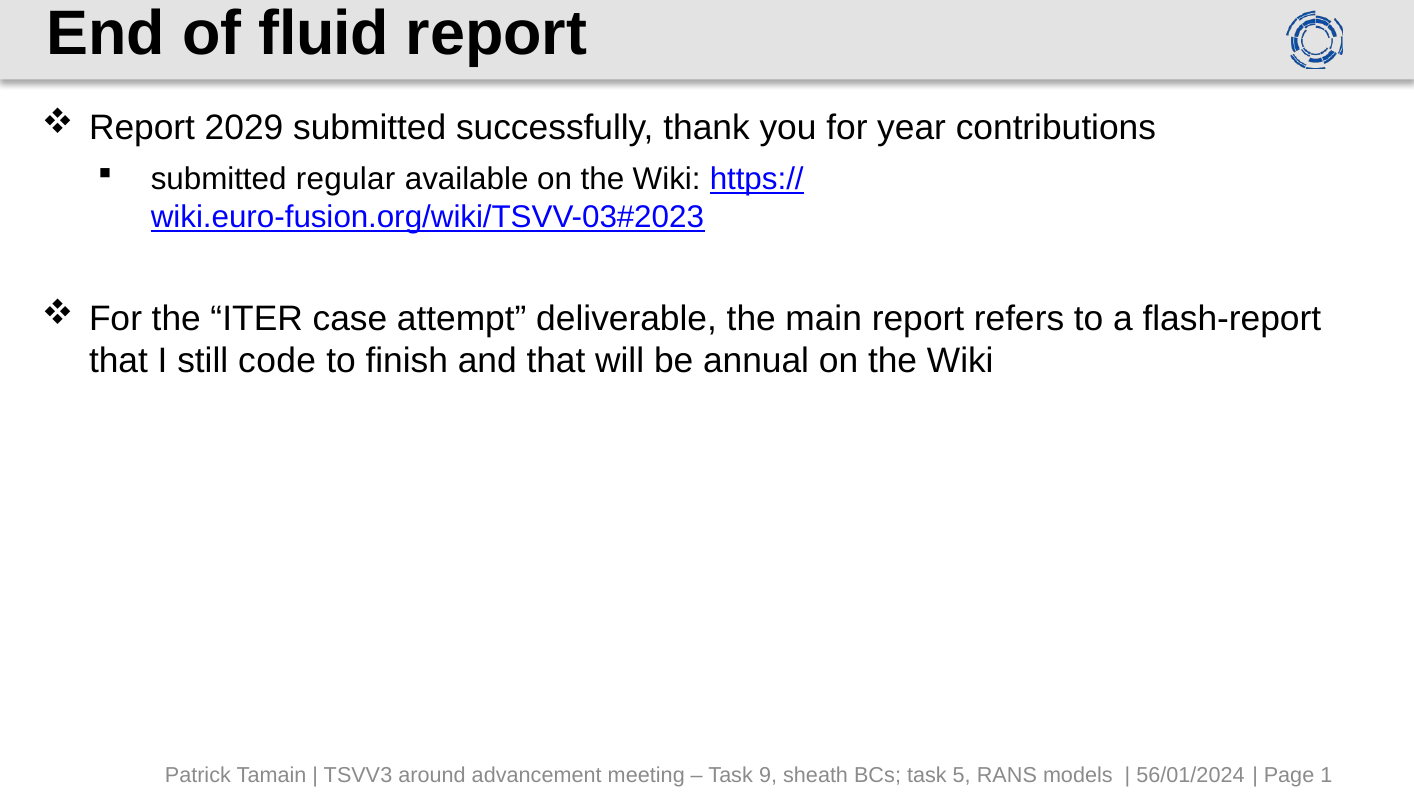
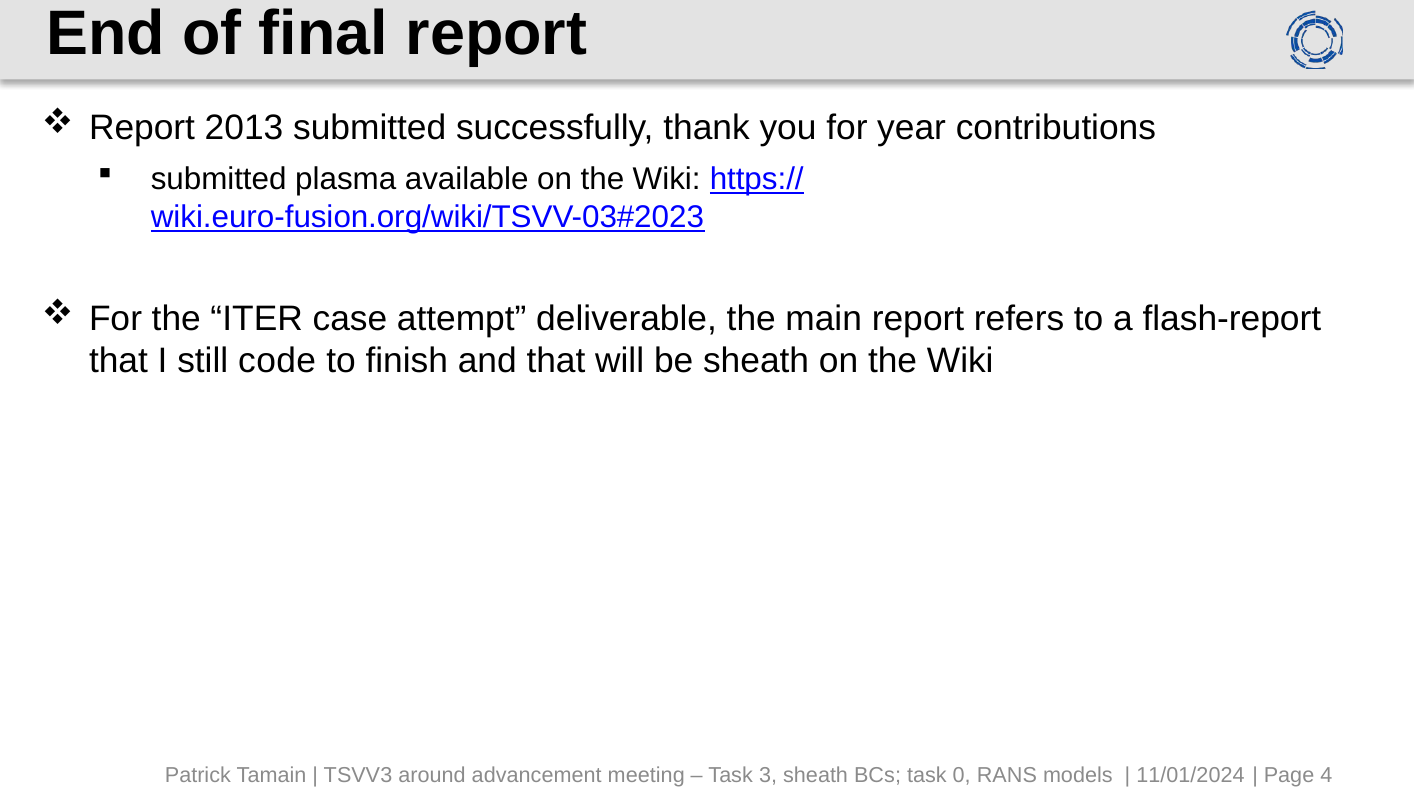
fluid: fluid -> final
2029: 2029 -> 2013
regular: regular -> plasma
be annual: annual -> sheath
9: 9 -> 3
5: 5 -> 0
56/01/2024: 56/01/2024 -> 11/01/2024
1: 1 -> 4
